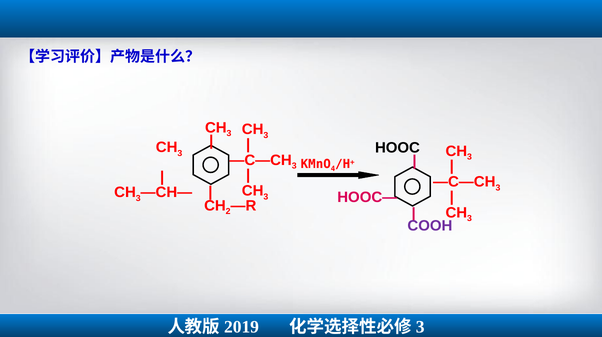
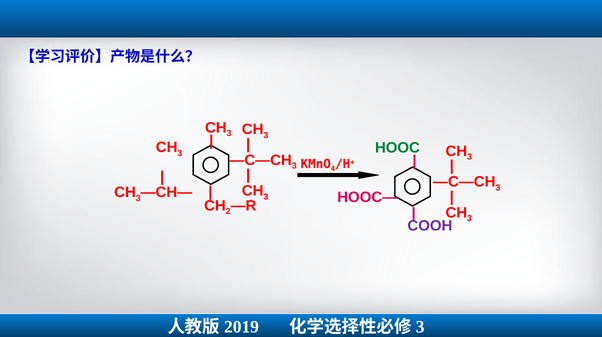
HOOC colour: black -> green
